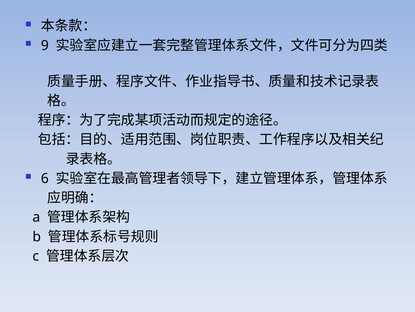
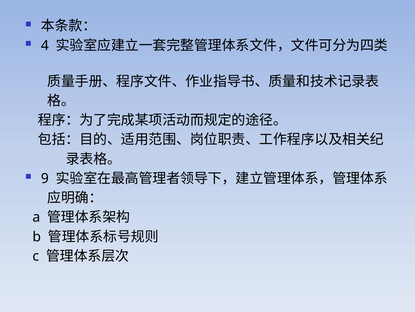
9: 9 -> 4
6: 6 -> 9
